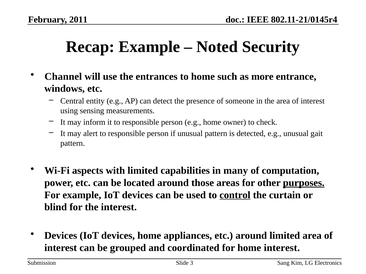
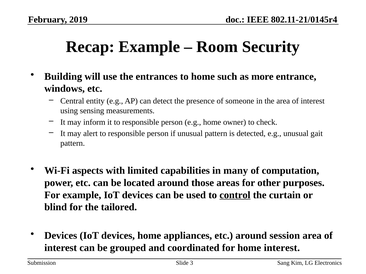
2011: 2011 -> 2019
Noted: Noted -> Room
Channel: Channel -> Building
purposes underline: present -> none
the interest: interest -> tailored
around limited: limited -> session
